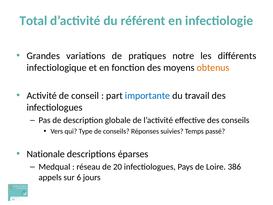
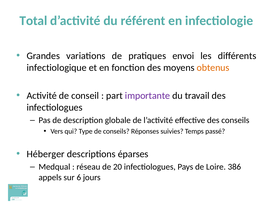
notre: notre -> envoi
importante colour: blue -> purple
Nationale: Nationale -> Héberger
